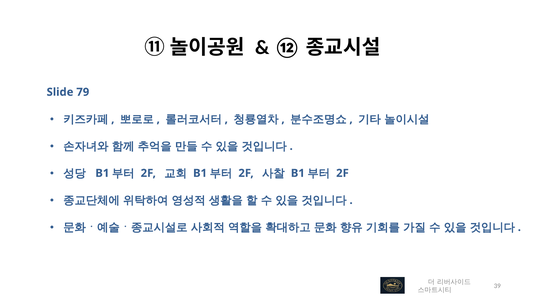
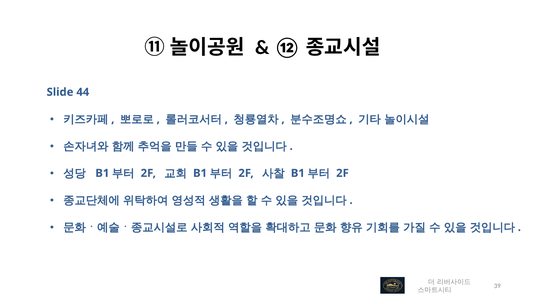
79: 79 -> 44
